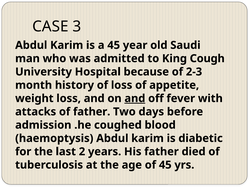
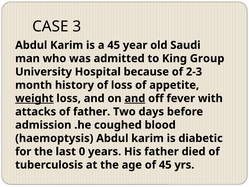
Cough: Cough -> Group
weight underline: none -> present
2: 2 -> 0
